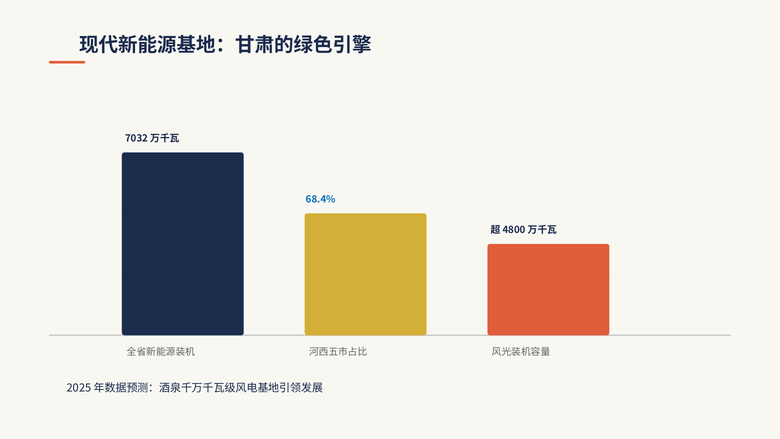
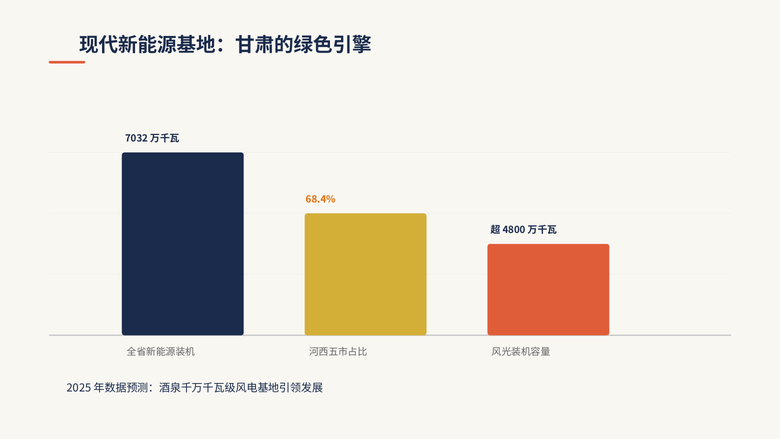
68.4% colour: blue -> orange
